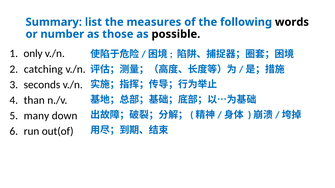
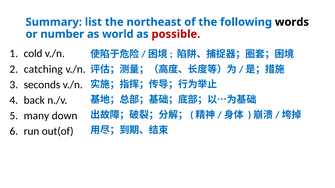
measures: measures -> northeast
those: those -> world
possible colour: black -> red
only: only -> cold
than: than -> back
